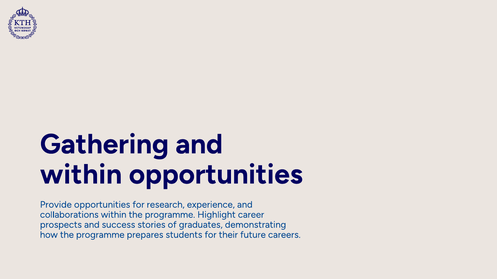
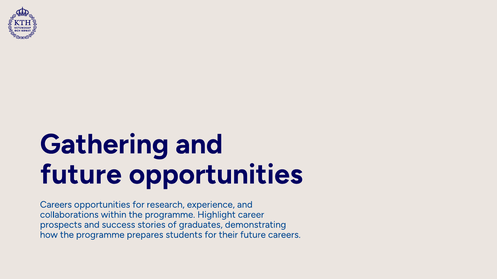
within at (81, 175): within -> future
Provide at (56, 205): Provide -> Careers
